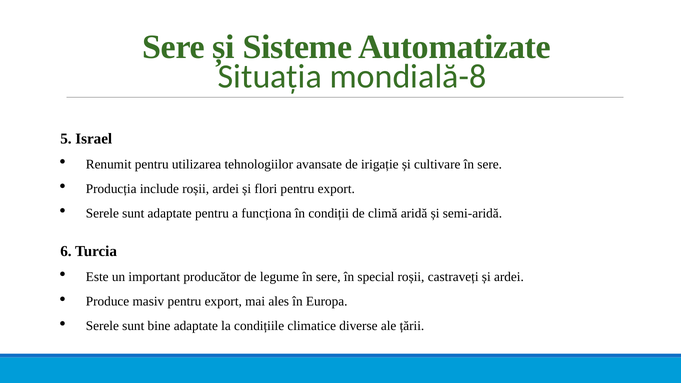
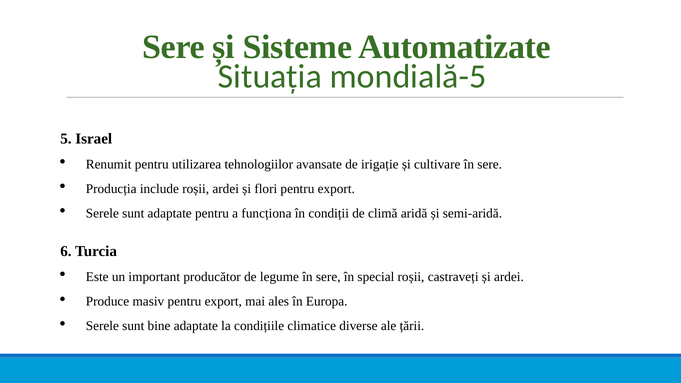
mondială-8: mondială-8 -> mondială-5
